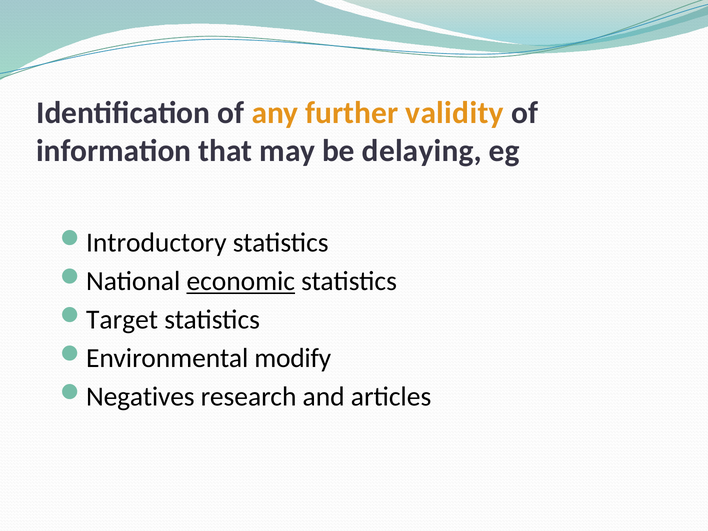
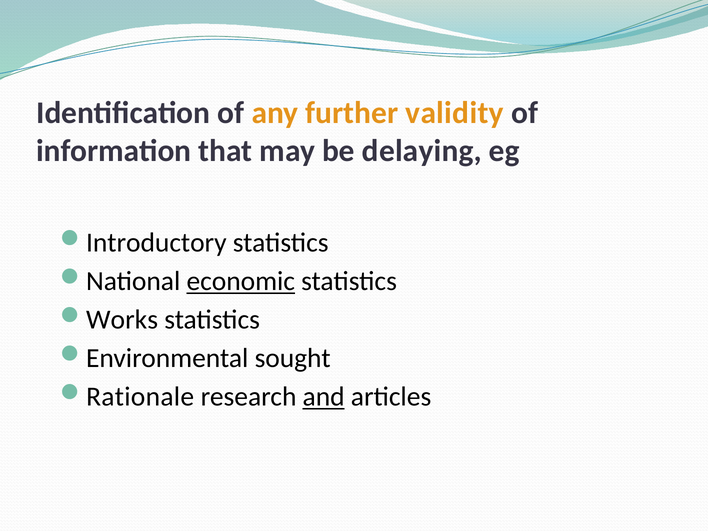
Target: Target -> Works
modify: modify -> sought
Negatives: Negatives -> Rationale
and underline: none -> present
